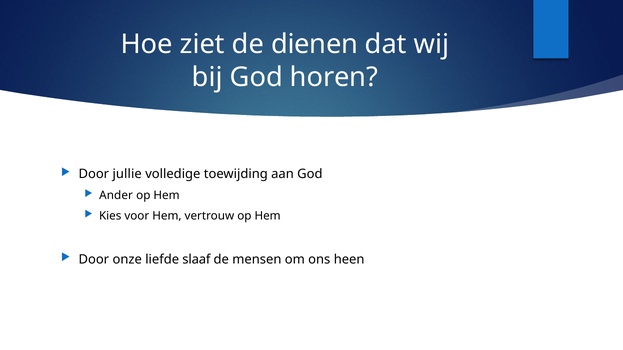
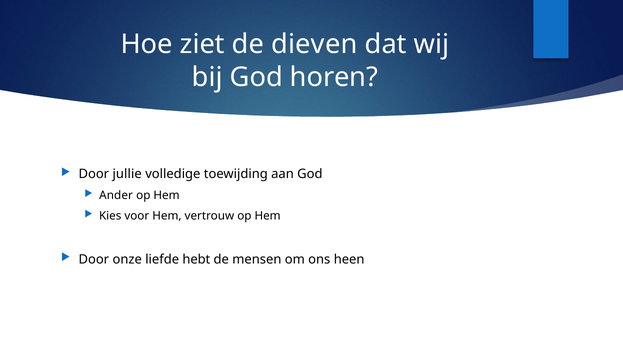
dienen: dienen -> dieven
slaaf: slaaf -> hebt
